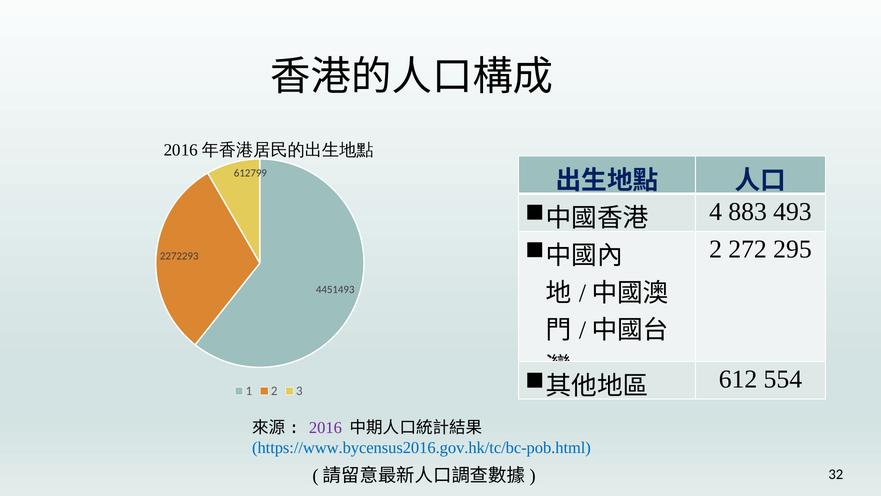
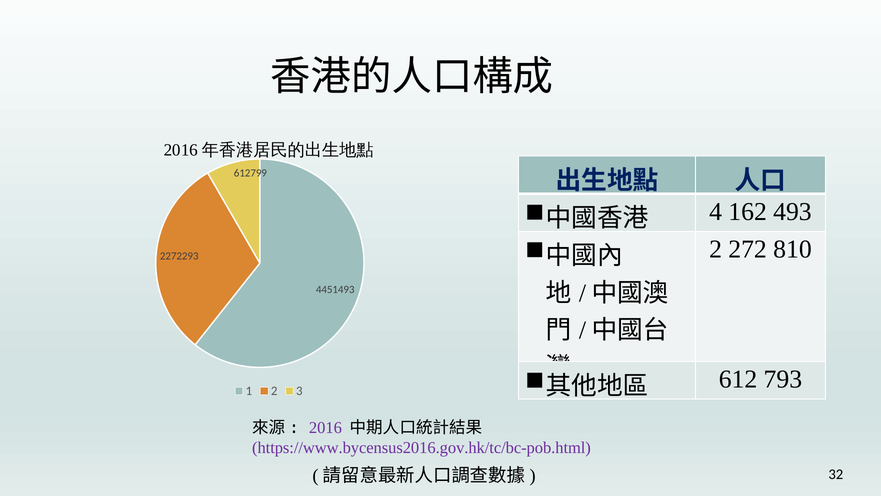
883: 883 -> 162
295: 295 -> 810
554: 554 -> 793
https://www.bycensus2016.gov.hk/tc/bc-pob.html colour: blue -> purple
